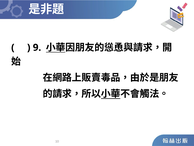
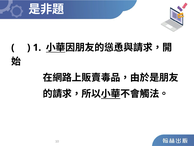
9: 9 -> 1
